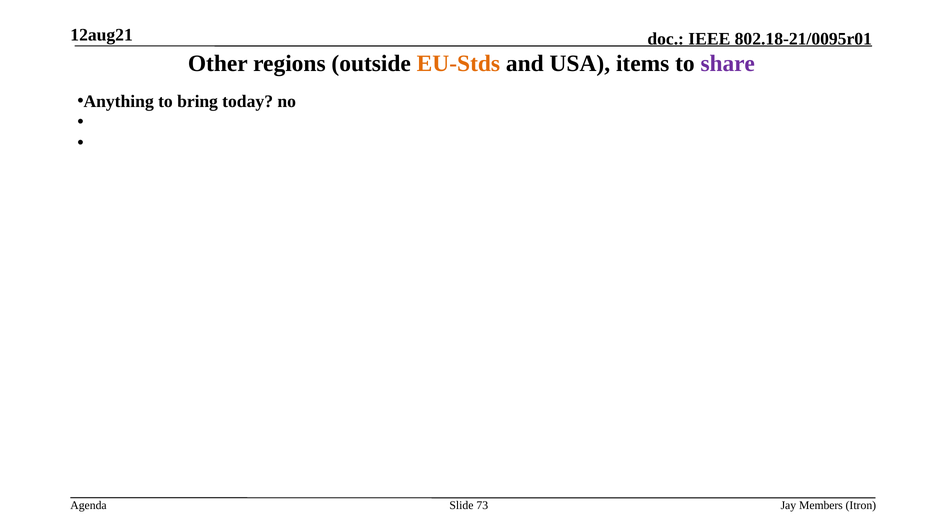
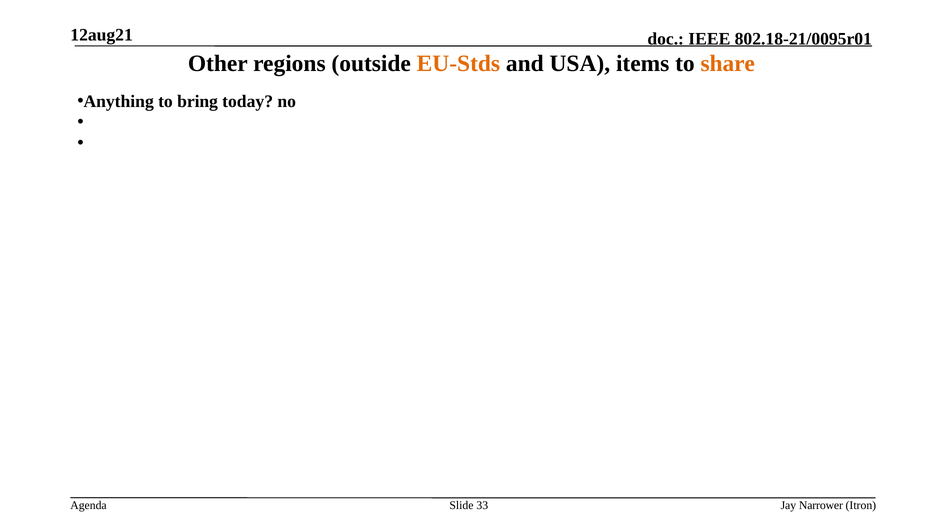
share colour: purple -> orange
73: 73 -> 33
Members: Members -> Narrower
